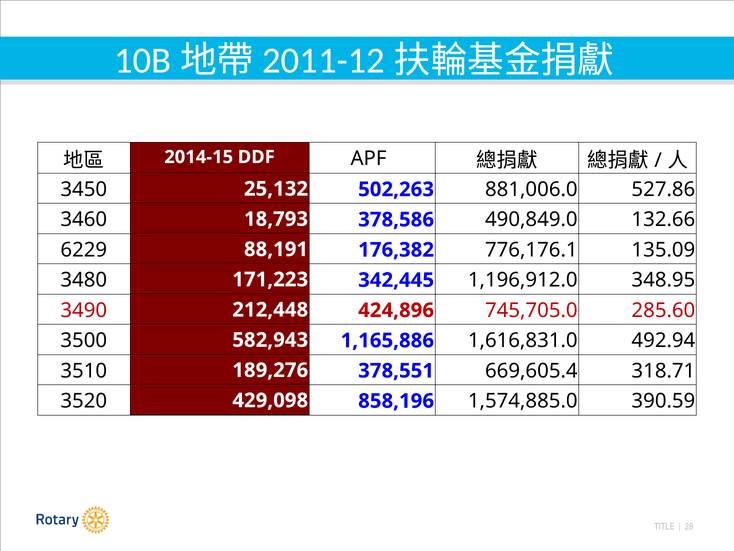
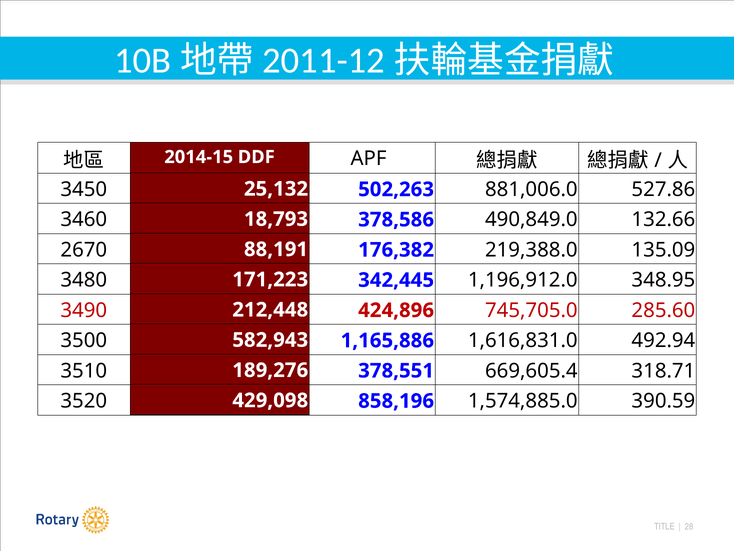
6229: 6229 -> 2670
776,176.1: 776,176.1 -> 219,388.0
